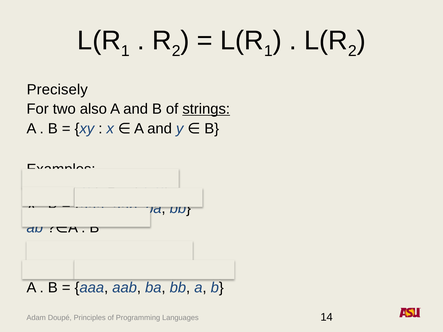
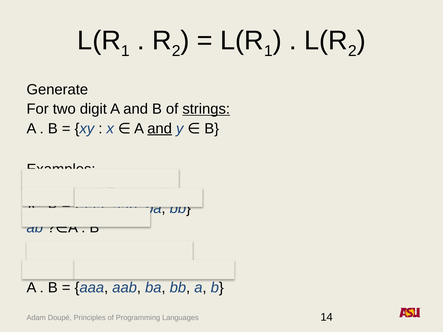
Precisely: Precisely -> Generate
also: also -> digit
and at (160, 129) underline: none -> present
